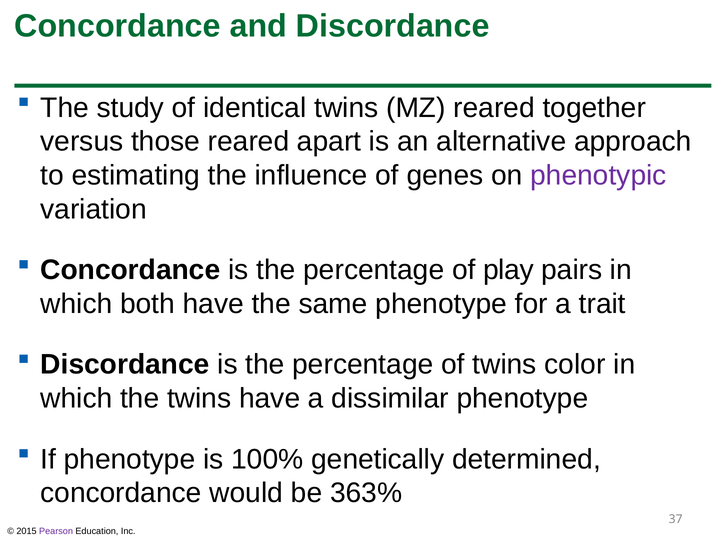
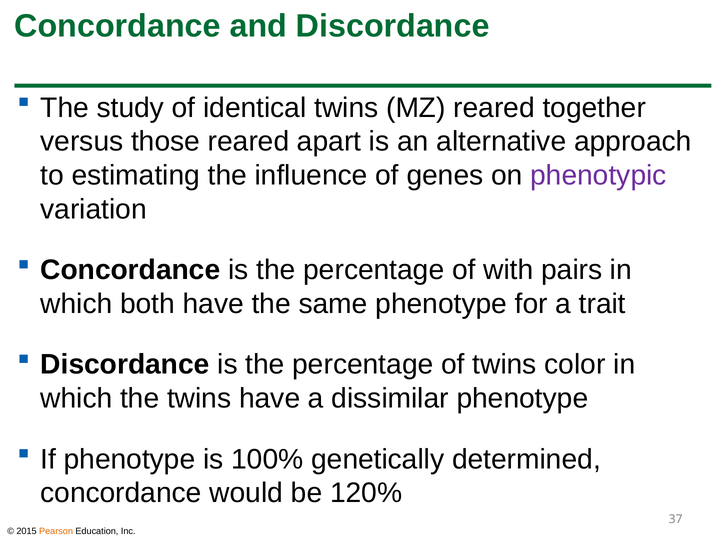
play: play -> with
363%: 363% -> 120%
Pearson colour: purple -> orange
